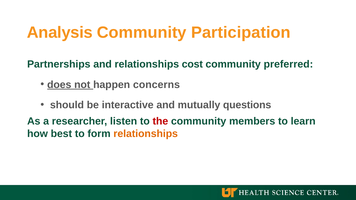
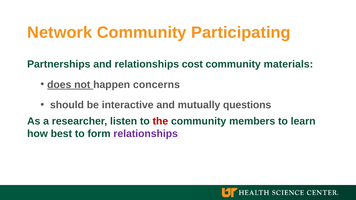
Analysis: Analysis -> Network
Participation: Participation -> Participating
preferred: preferred -> materials
relationships at (146, 134) colour: orange -> purple
